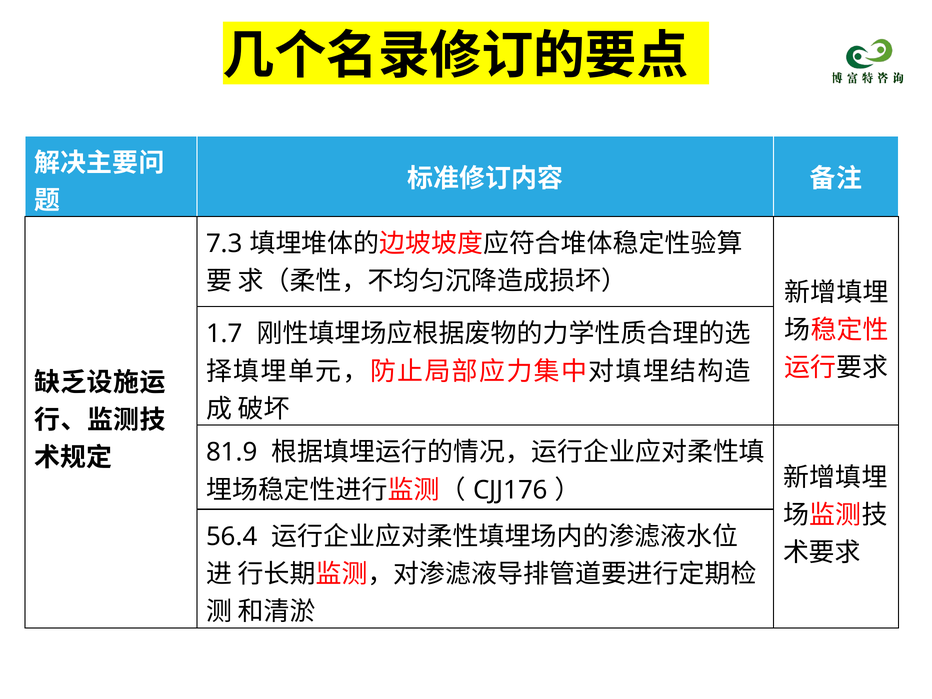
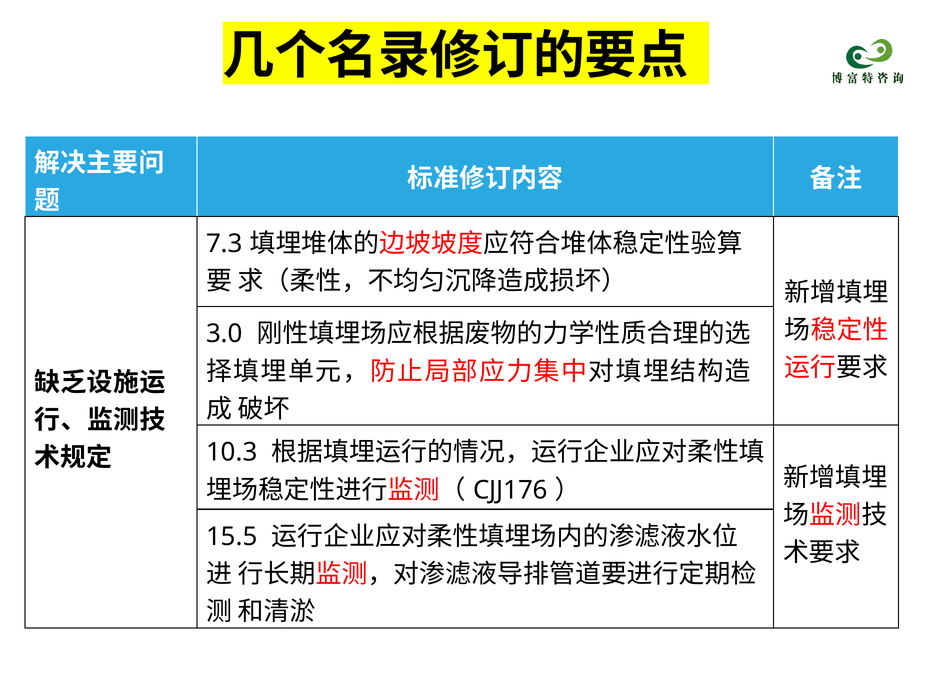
1.7: 1.7 -> 3.0
81.9: 81.9 -> 10.3
56.4: 56.4 -> 15.5
